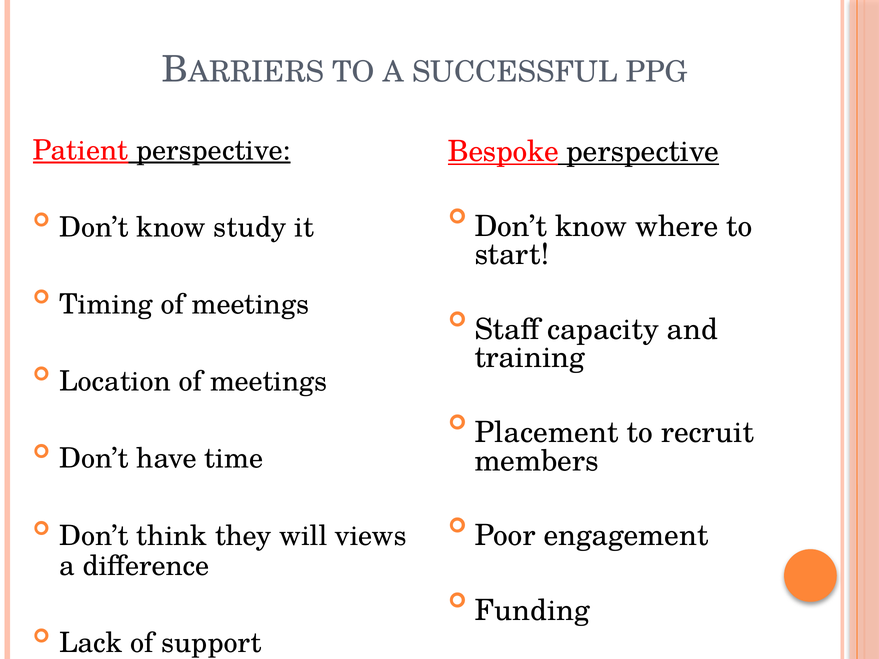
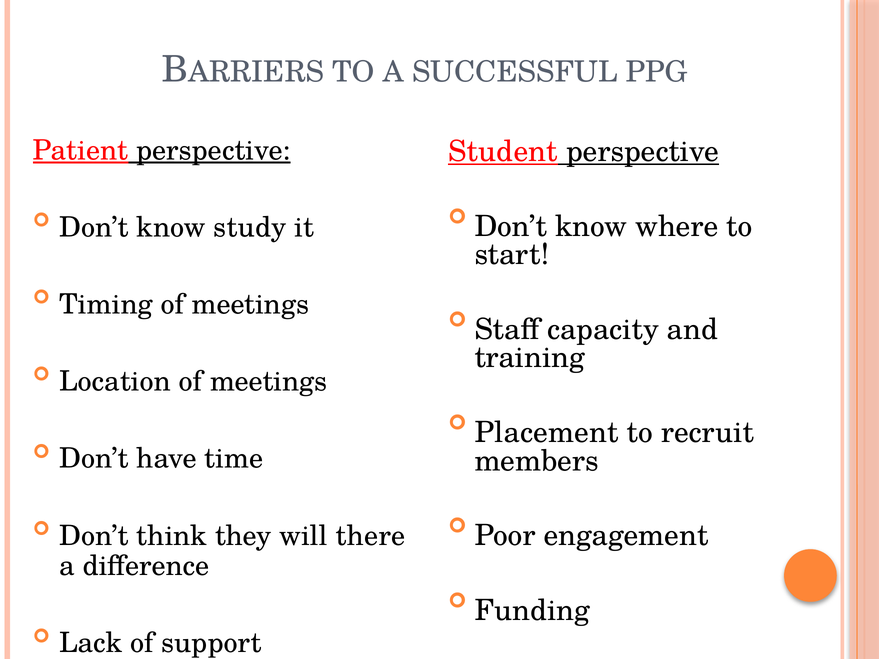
Bespoke: Bespoke -> Student
views: views -> there
